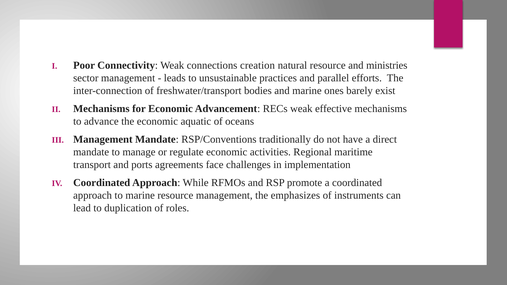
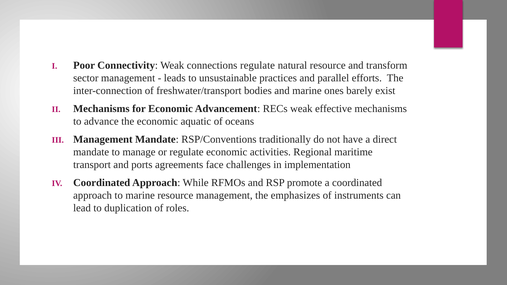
connections creation: creation -> regulate
ministries: ministries -> transform
